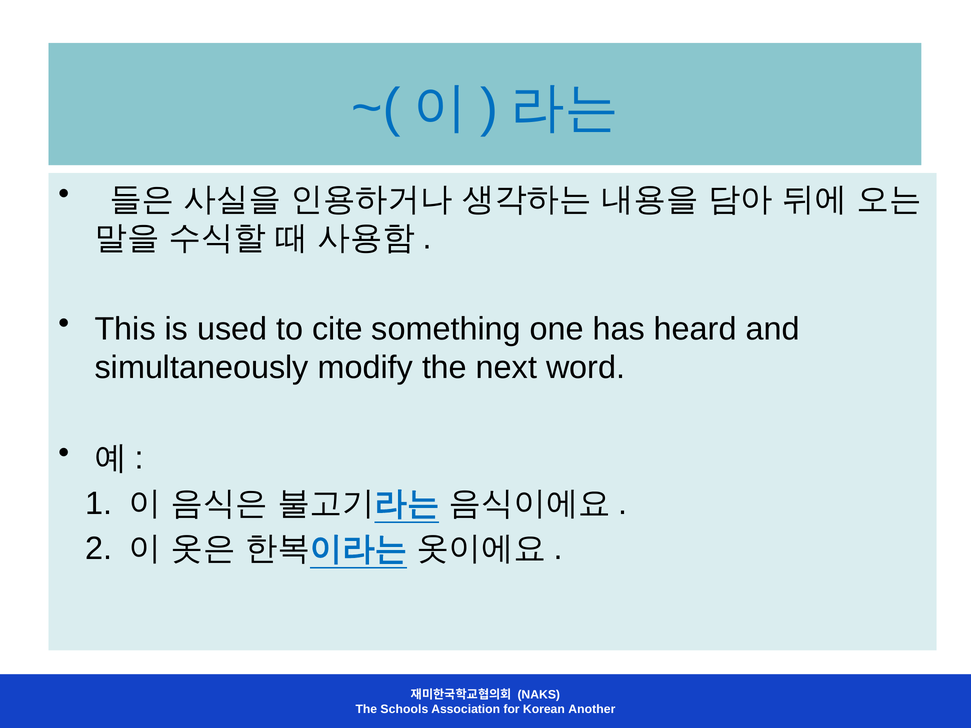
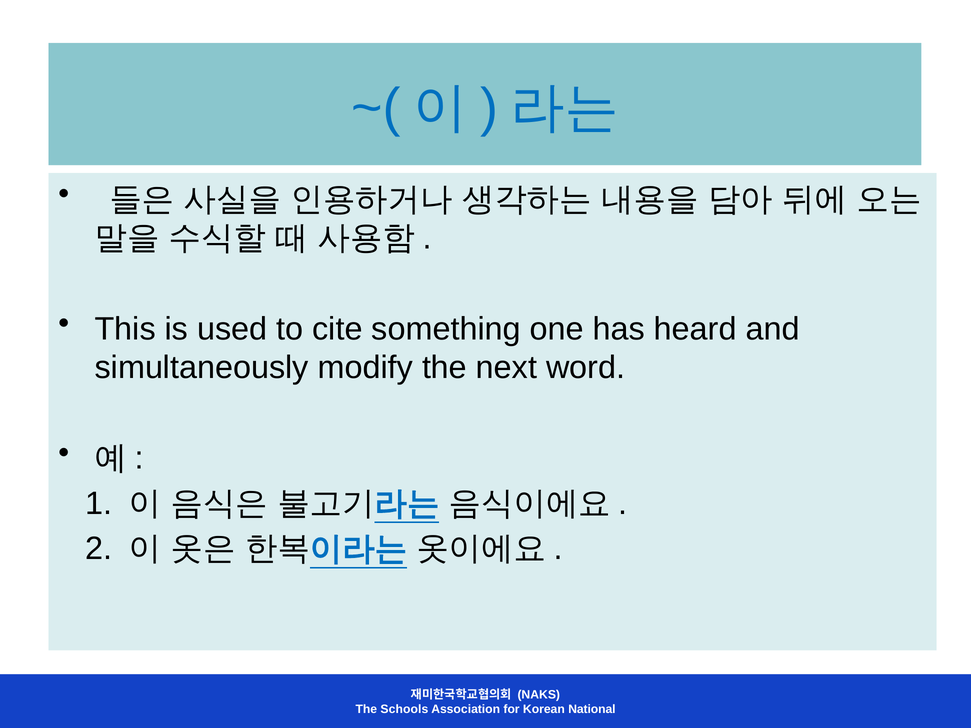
Another: Another -> National
